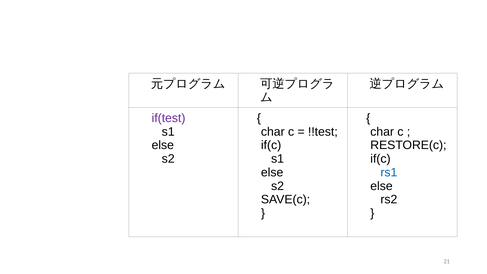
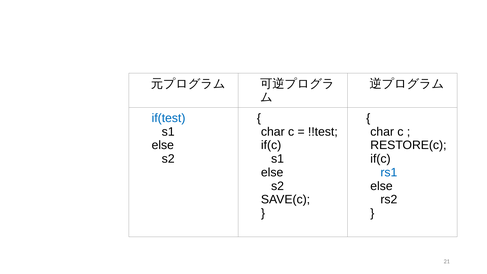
if(test colour: purple -> blue
